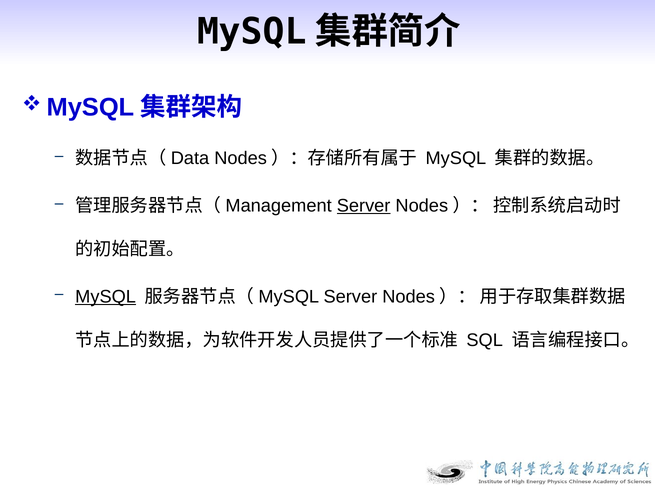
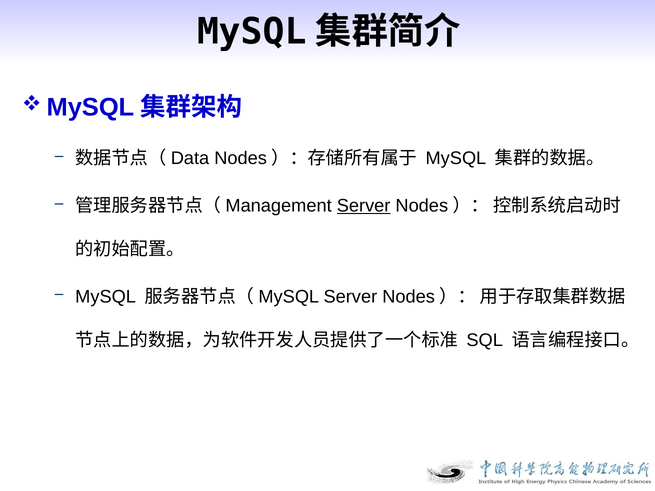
MySQL at (106, 297) underline: present -> none
